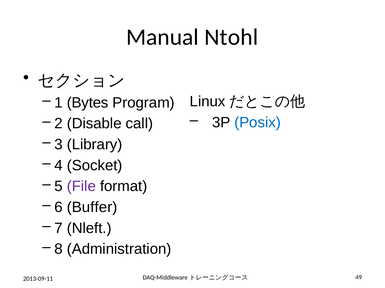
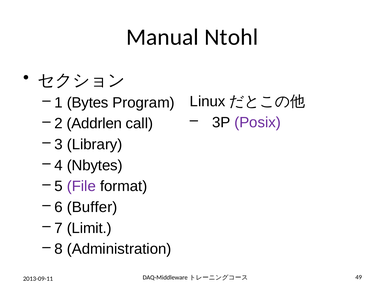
Posix colour: blue -> purple
Disable: Disable -> Addrlen
Socket: Socket -> Nbytes
Nleft: Nleft -> Limit
